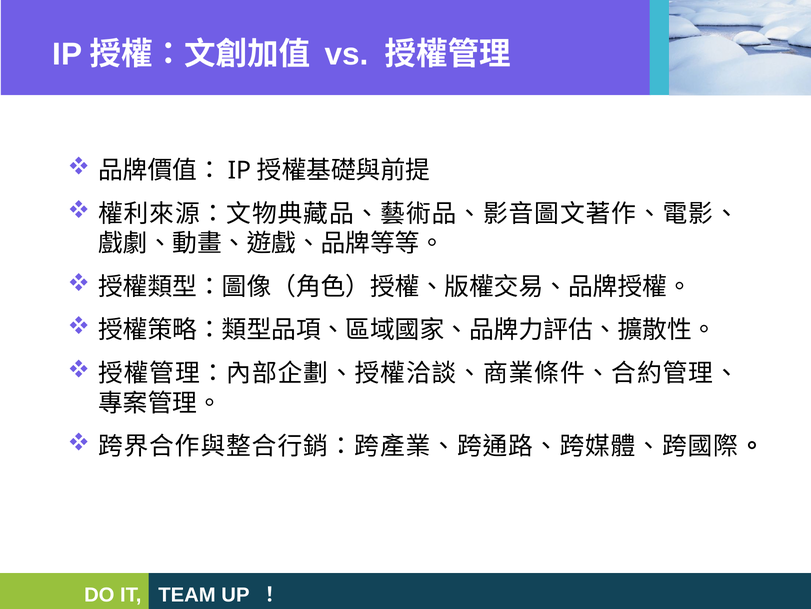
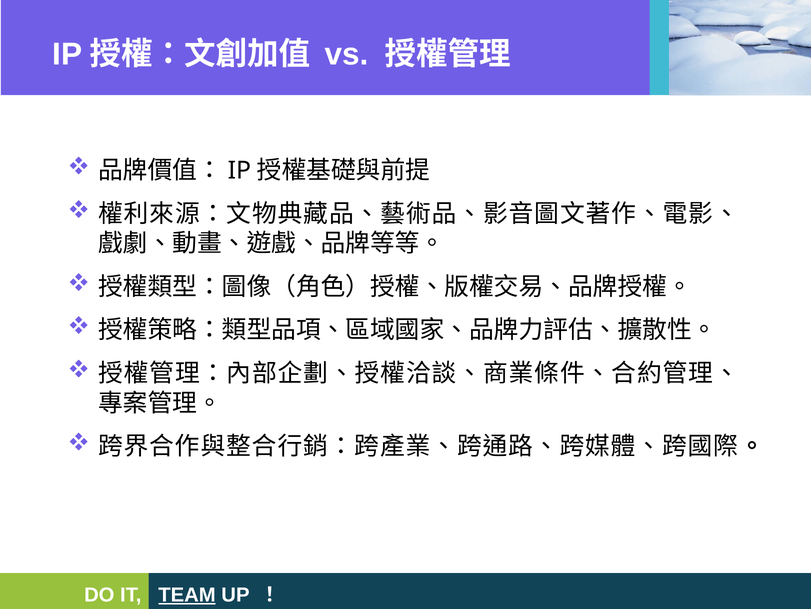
TEAM underline: none -> present
